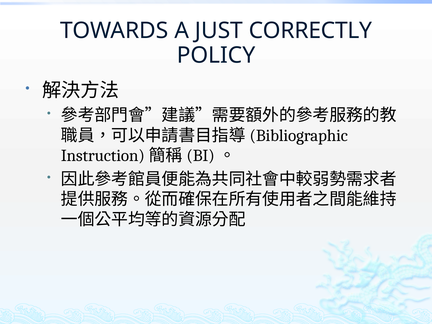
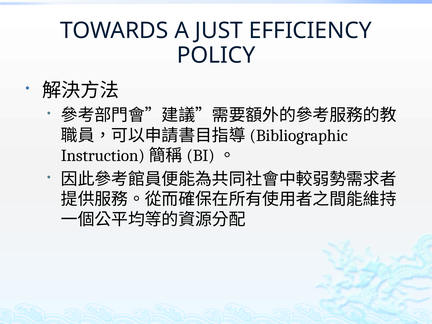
CORRECTLY: CORRECTLY -> EFFICIENCY
